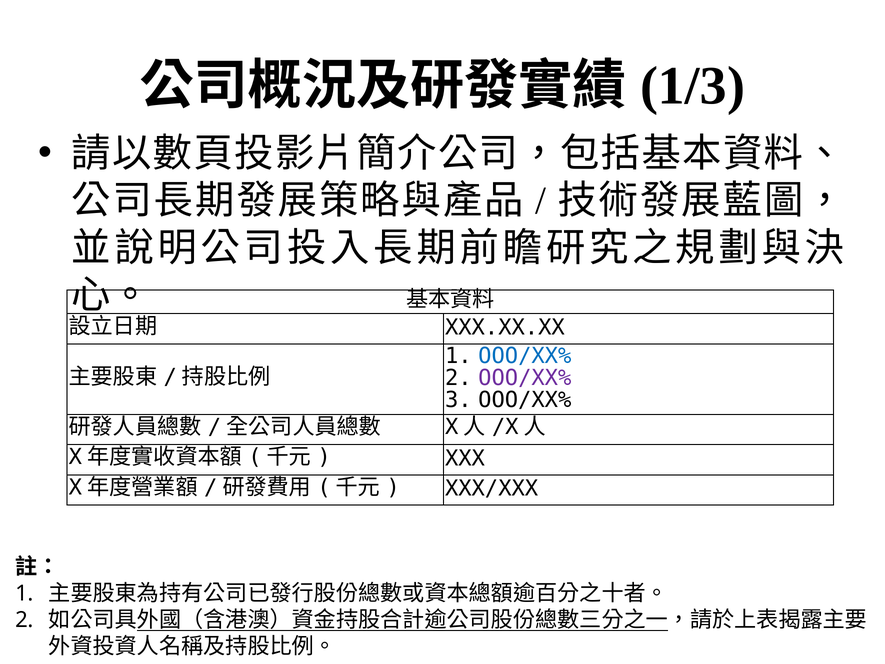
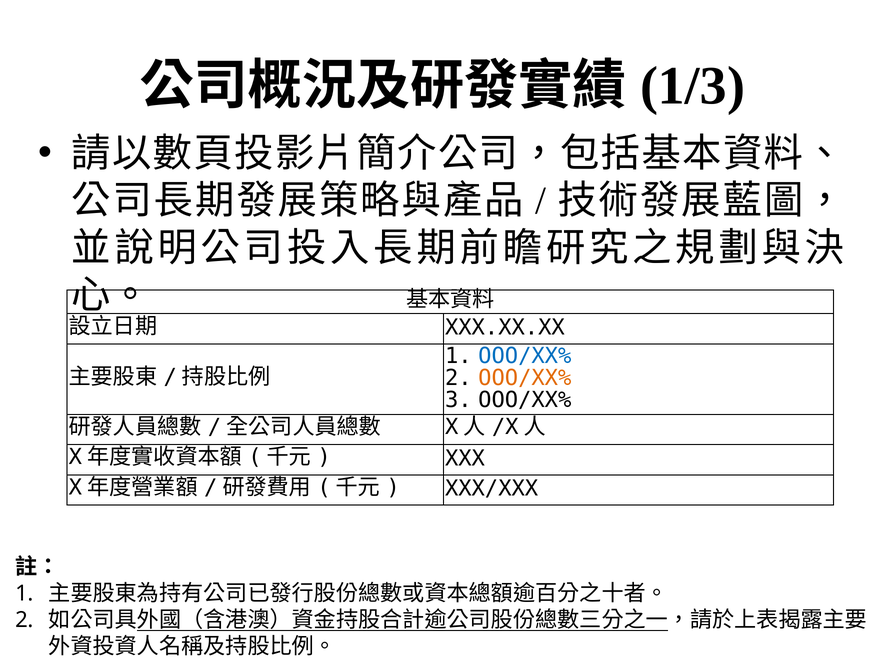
OOO/XX% at (525, 378) colour: purple -> orange
